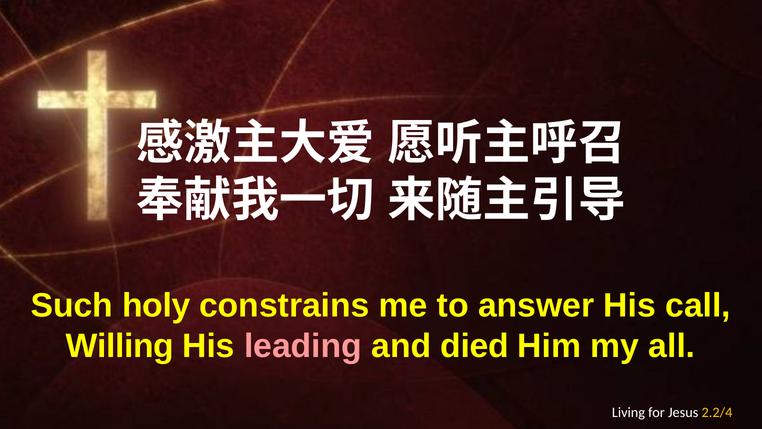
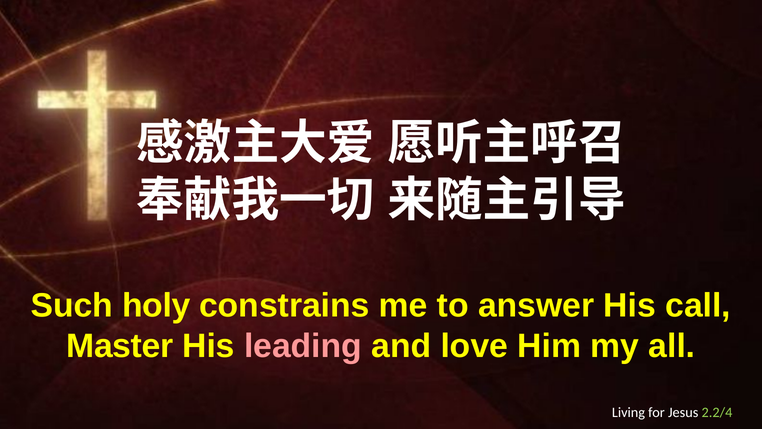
Willing: Willing -> Master
died: died -> love
2.2/4 colour: yellow -> light green
